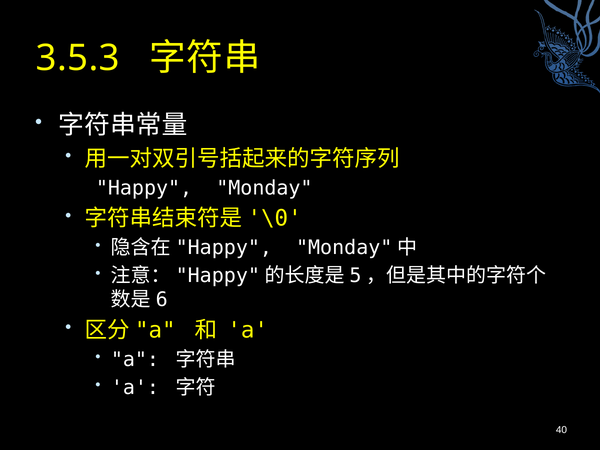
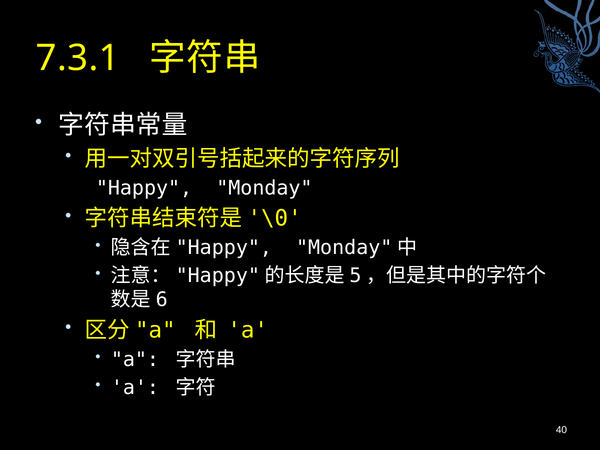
3.5.3: 3.5.3 -> 7.3.1
